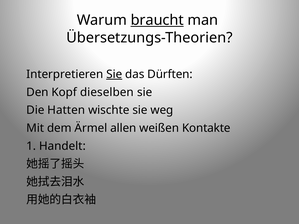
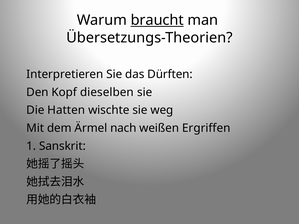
Sie at (114, 74) underline: present -> none
allen: allen -> nach
Kontakte: Kontakte -> Ergriffen
Handelt: Handelt -> Sanskrit
